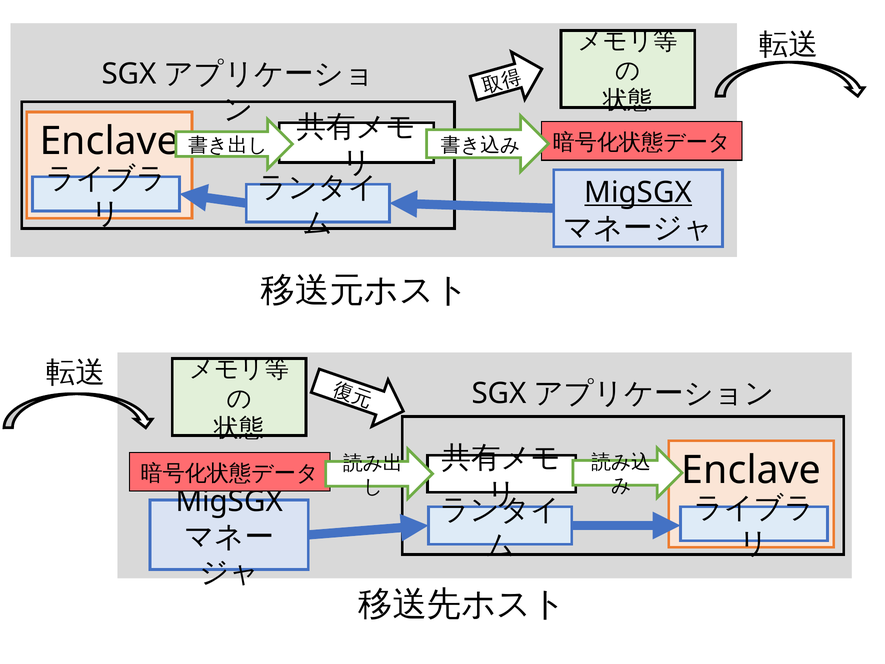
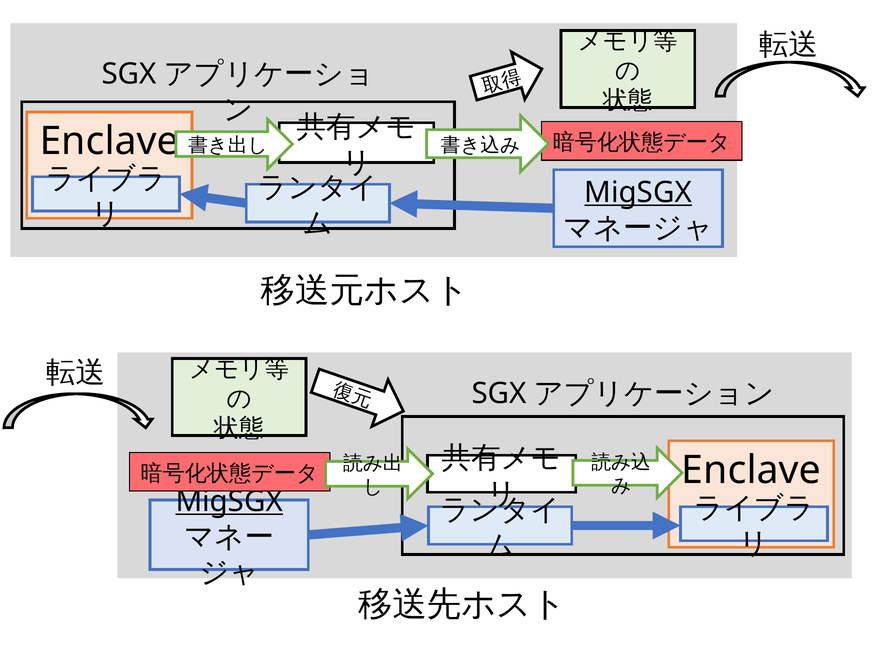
MigSGX at (229, 501) underline: none -> present
